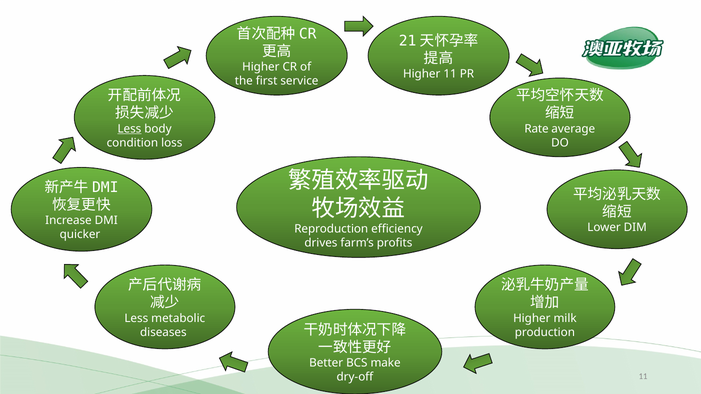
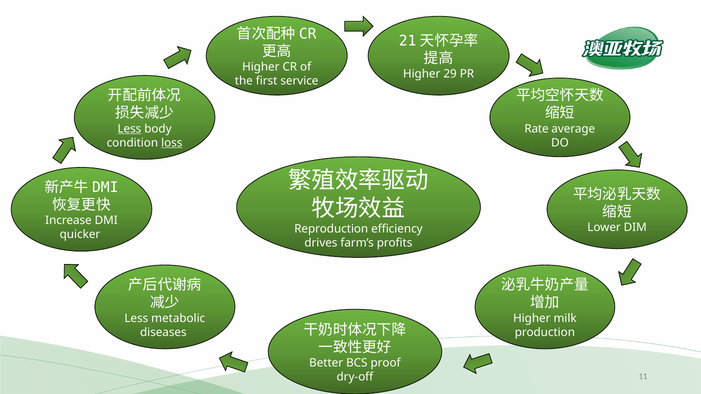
Higher 11: 11 -> 29
loss underline: none -> present
make: make -> proof
